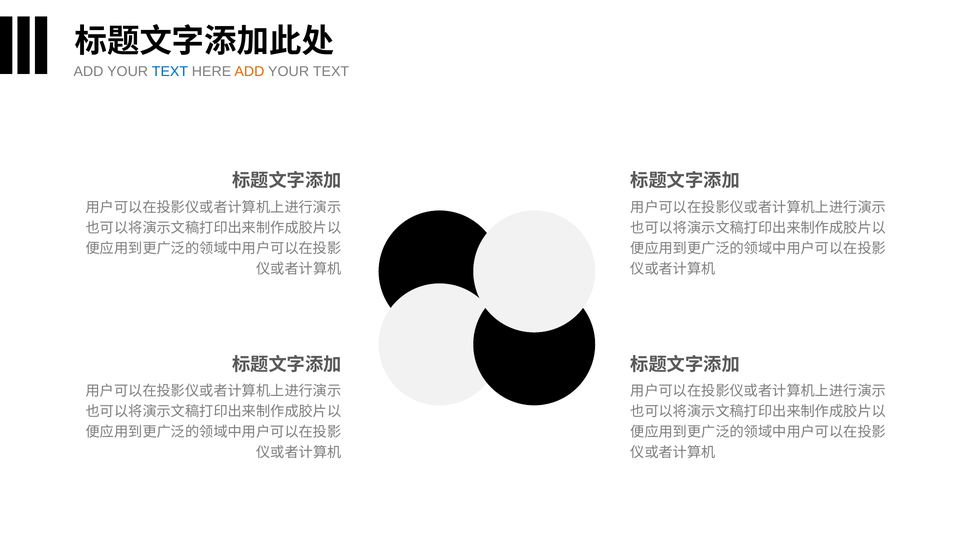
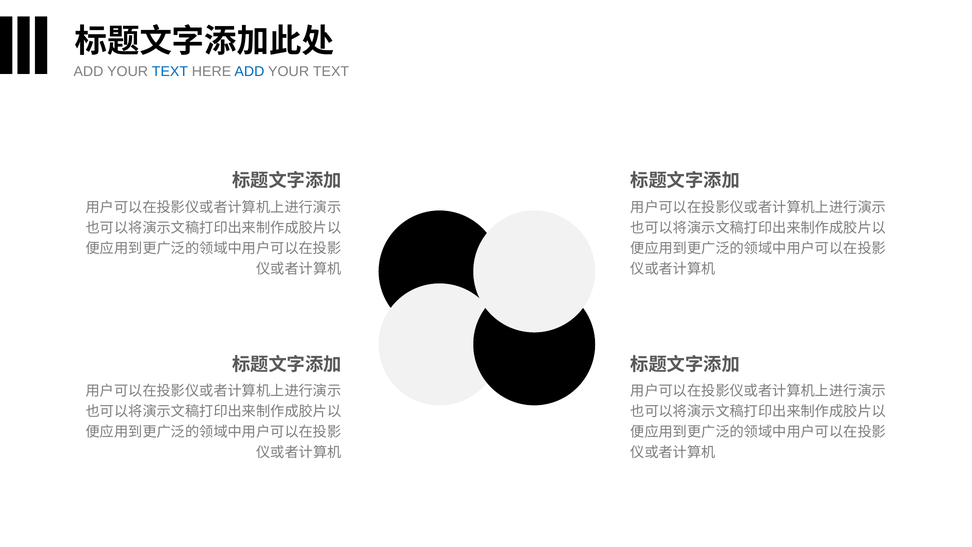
ADD at (249, 72) colour: orange -> blue
